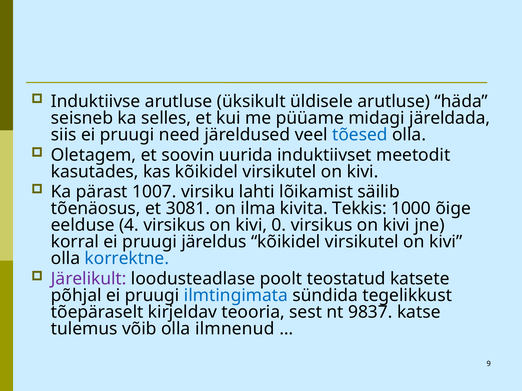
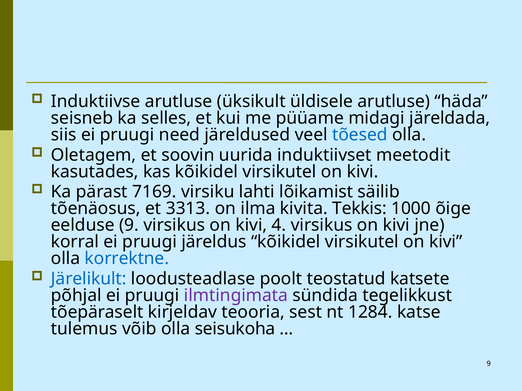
1007: 1007 -> 7169
3081: 3081 -> 3313
eelduse 4: 4 -> 9
0: 0 -> 4
Järelikult colour: purple -> blue
ilmtingimata colour: blue -> purple
9837: 9837 -> 1284
ilmnenud: ilmnenud -> seisukoha
